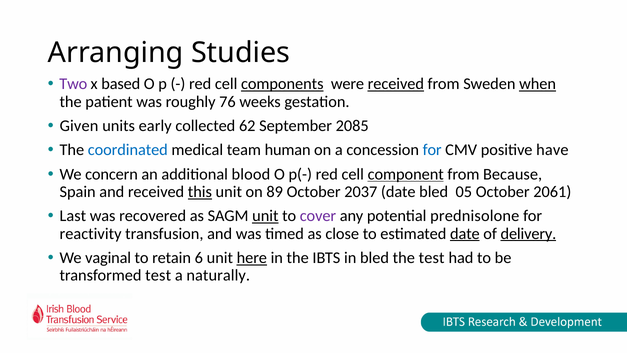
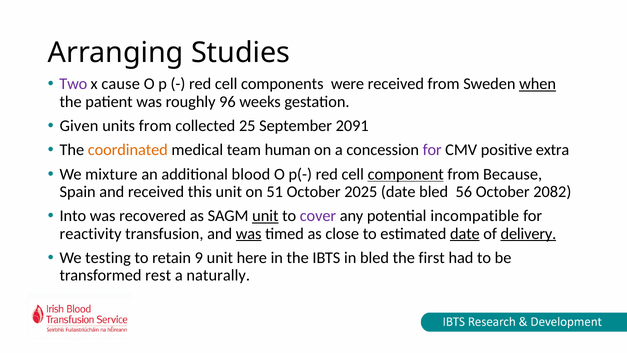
based: based -> cause
components underline: present -> none
received at (396, 84) underline: present -> none
76: 76 -> 96
units early: early -> from
62: 62 -> 25
2085: 2085 -> 2091
coordinated colour: blue -> orange
for at (432, 150) colour: blue -> purple
have: have -> extra
concern: concern -> mixture
this underline: present -> none
89: 89 -> 51
2037: 2037 -> 2025
05: 05 -> 56
2061: 2061 -> 2082
Last: Last -> Into
prednisolone: prednisolone -> incompatible
was at (249, 233) underline: none -> present
vaginal: vaginal -> testing
6: 6 -> 9
here underline: present -> none
the test: test -> first
transformed test: test -> rest
